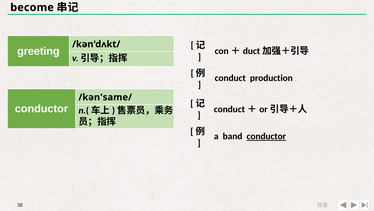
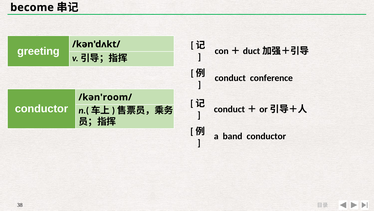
production: production -> conference
/kən'same/: /kən'same/ -> /kən'room/
conductor at (266, 136) underline: present -> none
